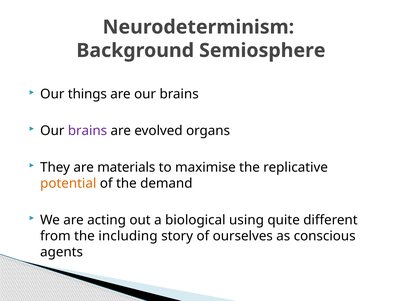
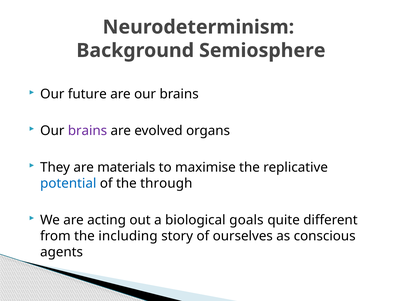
things: things -> future
potential colour: orange -> blue
demand: demand -> through
using: using -> goals
